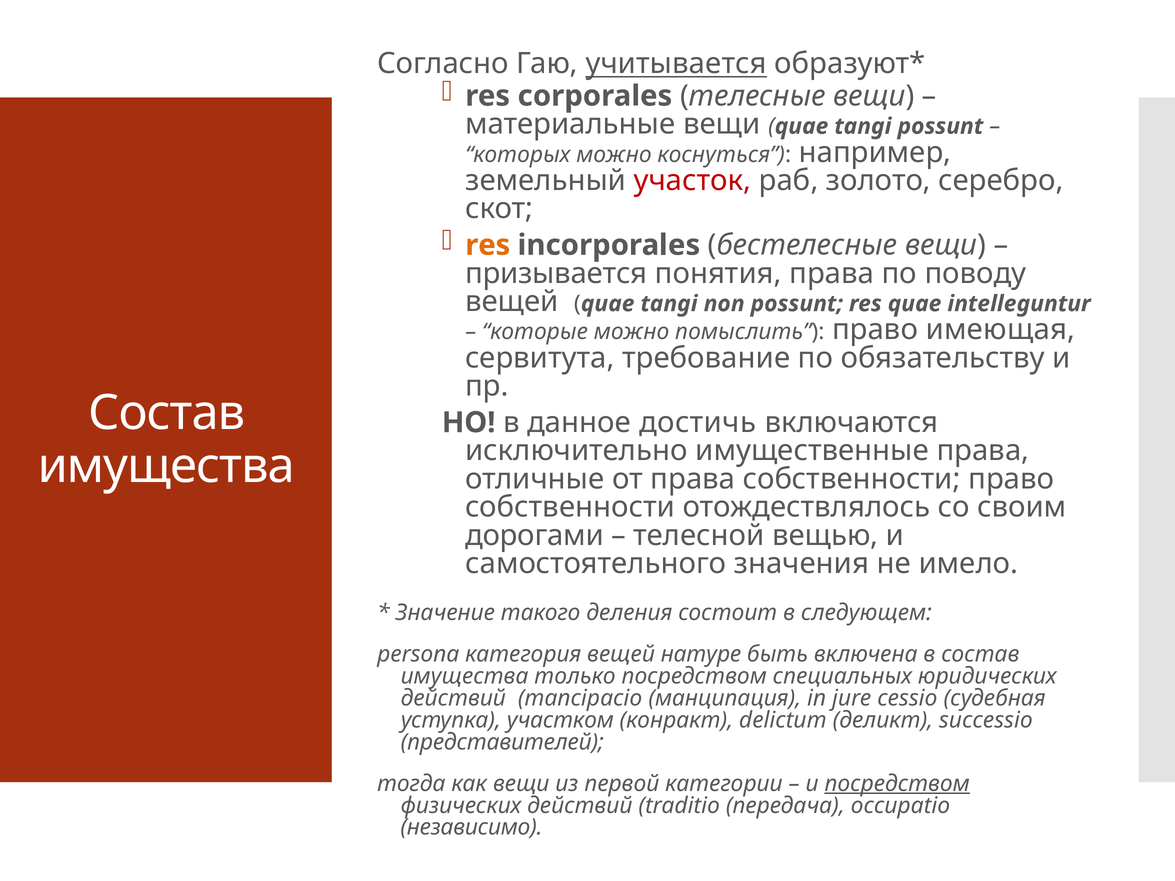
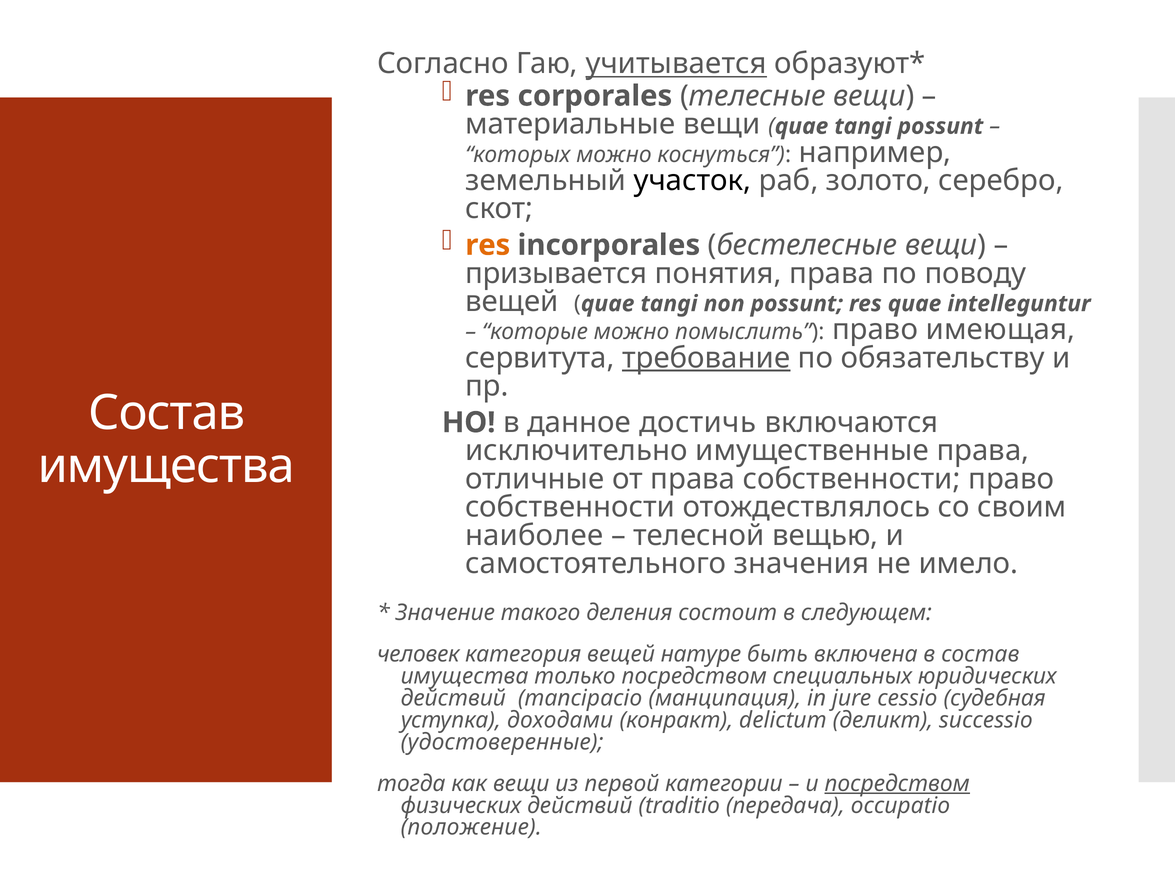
участок colour: red -> black
требование underline: none -> present
дорогами: дорогами -> наиболее
persona: persona -> человек
участком: участком -> доходами
представителей: представителей -> удостоверенные
независимо: независимо -> положение
